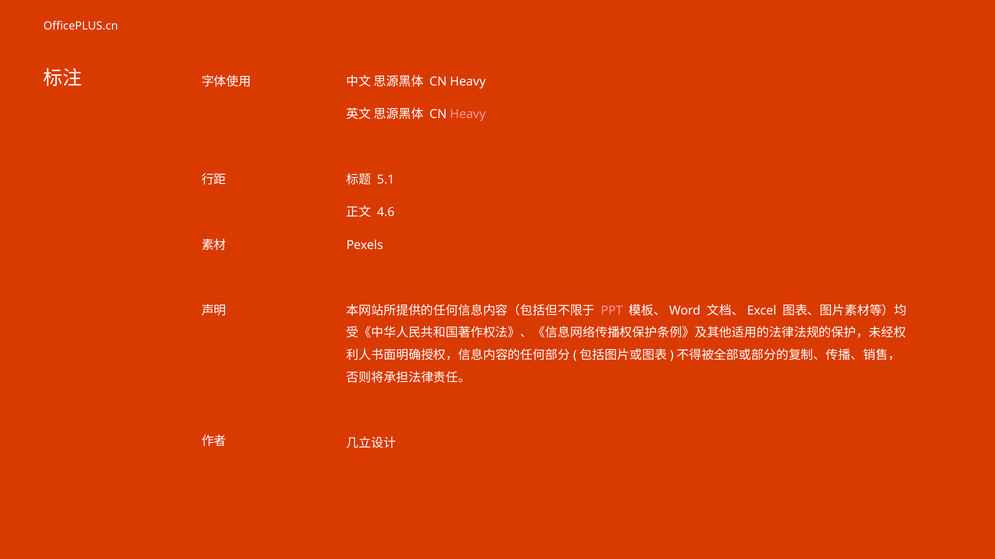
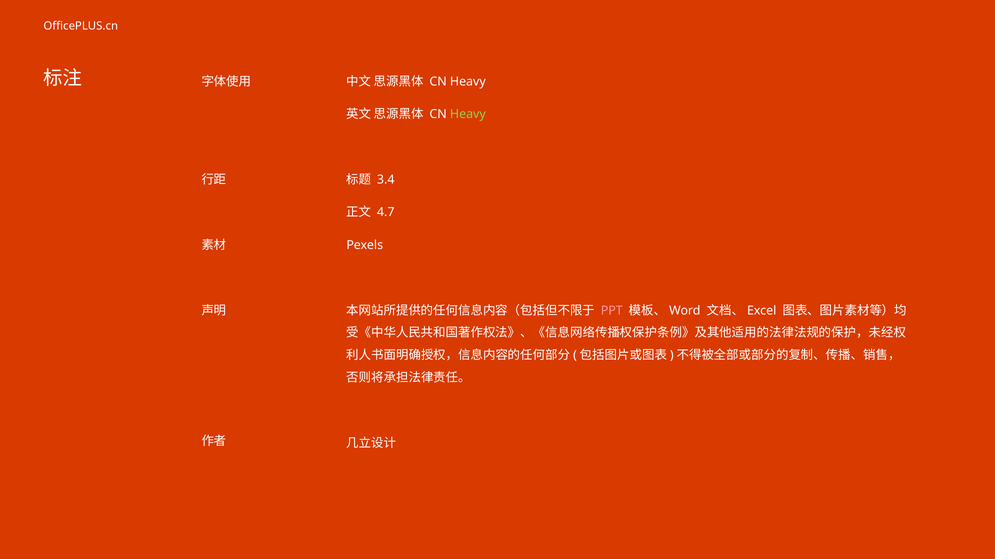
Heavy at (468, 114) colour: pink -> light green
5.1: 5.1 -> 3.4
4.6: 4.6 -> 4.7
